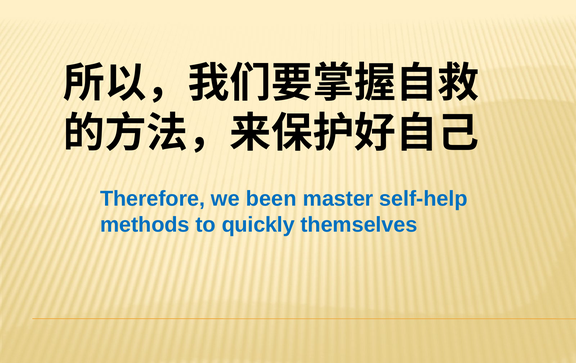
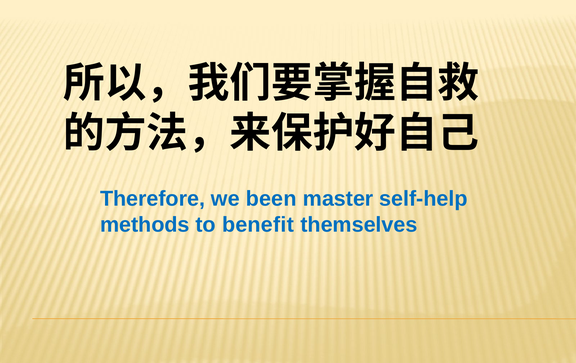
quickly: quickly -> benefit
